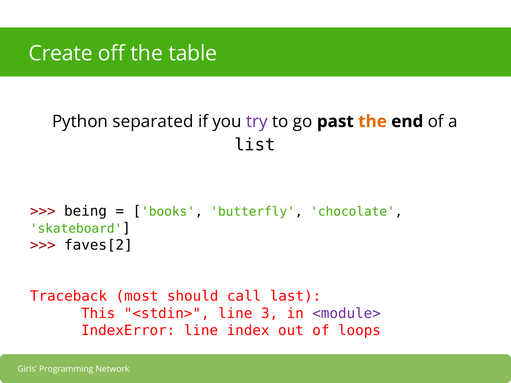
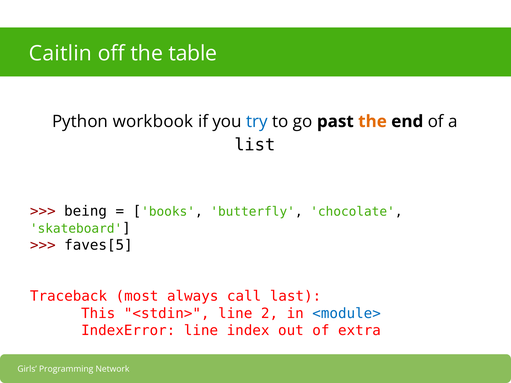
Create: Create -> Caitlin
separated: separated -> workbook
try colour: purple -> blue
faves[2: faves[2 -> faves[5
should: should -> always
3: 3 -> 2
<module> colour: purple -> blue
loops: loops -> extra
